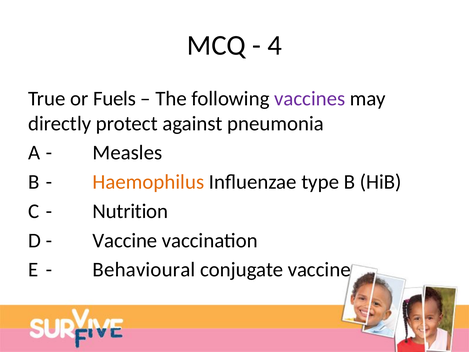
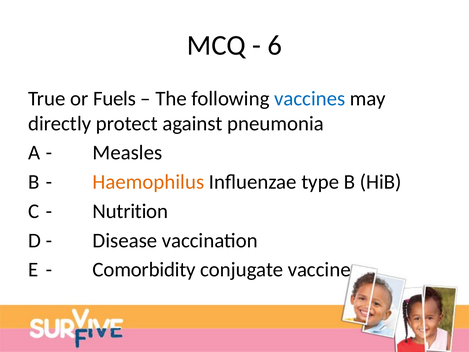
4: 4 -> 6
vaccines colour: purple -> blue
Vaccine at (125, 240): Vaccine -> Disease
Behavioural: Behavioural -> Comorbidity
